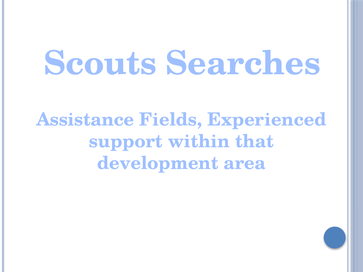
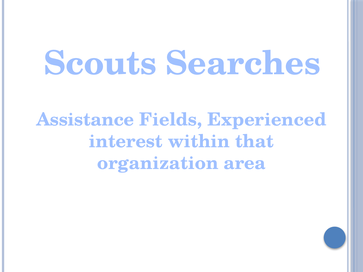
support: support -> interest
development: development -> organization
